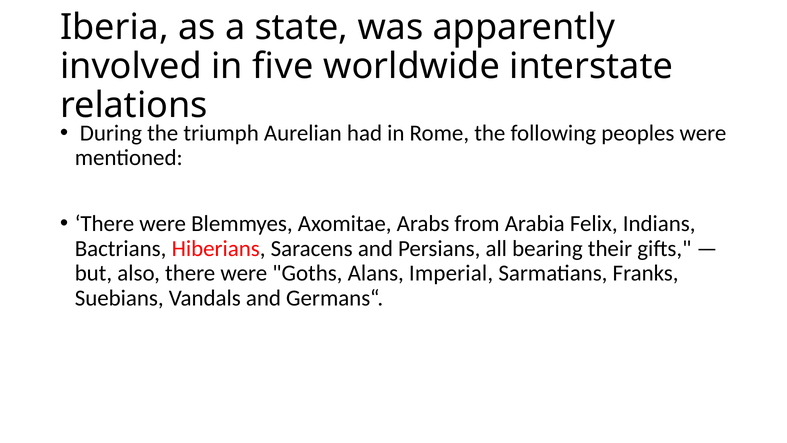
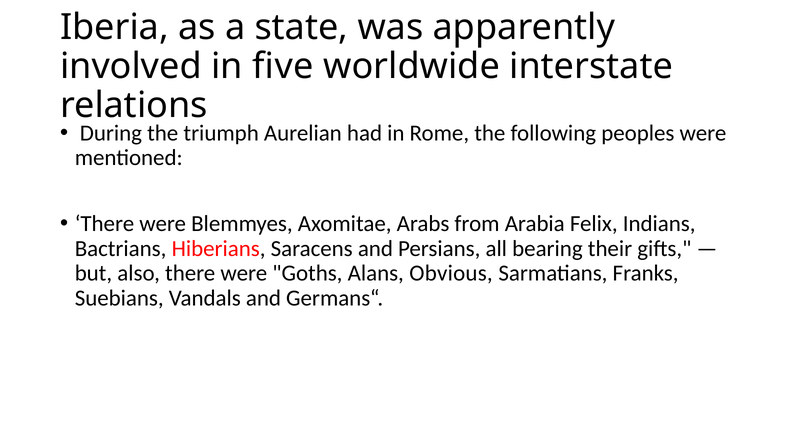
Imperial: Imperial -> Obvious
